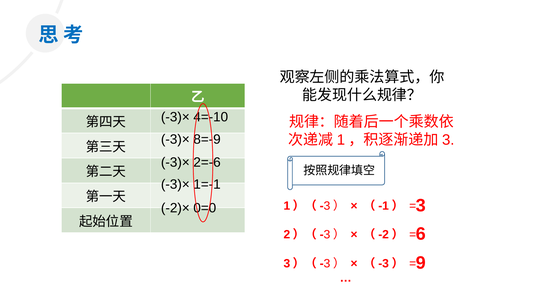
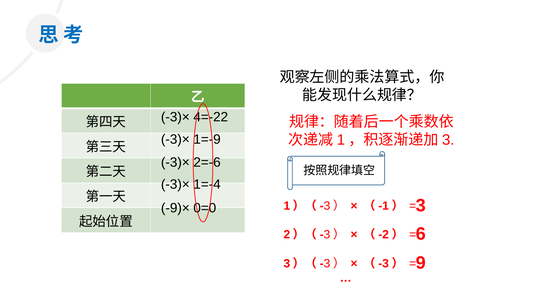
4=-10: 4=-10 -> 4=-22
8=-9: 8=-9 -> 1=-9
1=-1: 1=-1 -> 1=-4
-2)×: -2)× -> -9)×
